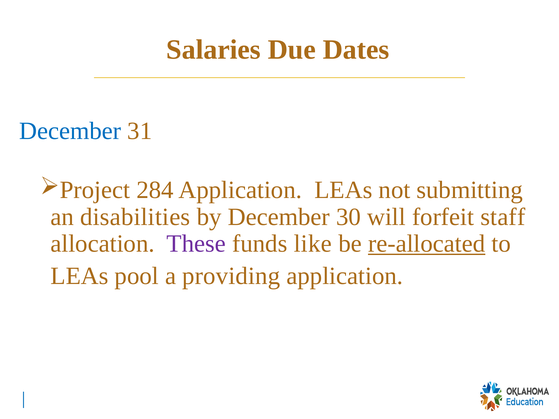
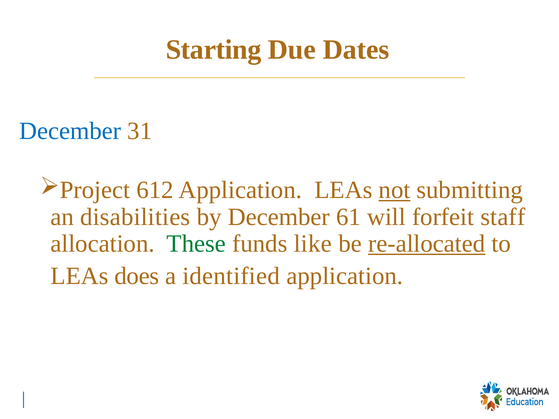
Salaries: Salaries -> Starting
284: 284 -> 612
not underline: none -> present
30: 30 -> 61
These colour: purple -> green
pool: pool -> does
providing: providing -> identified
